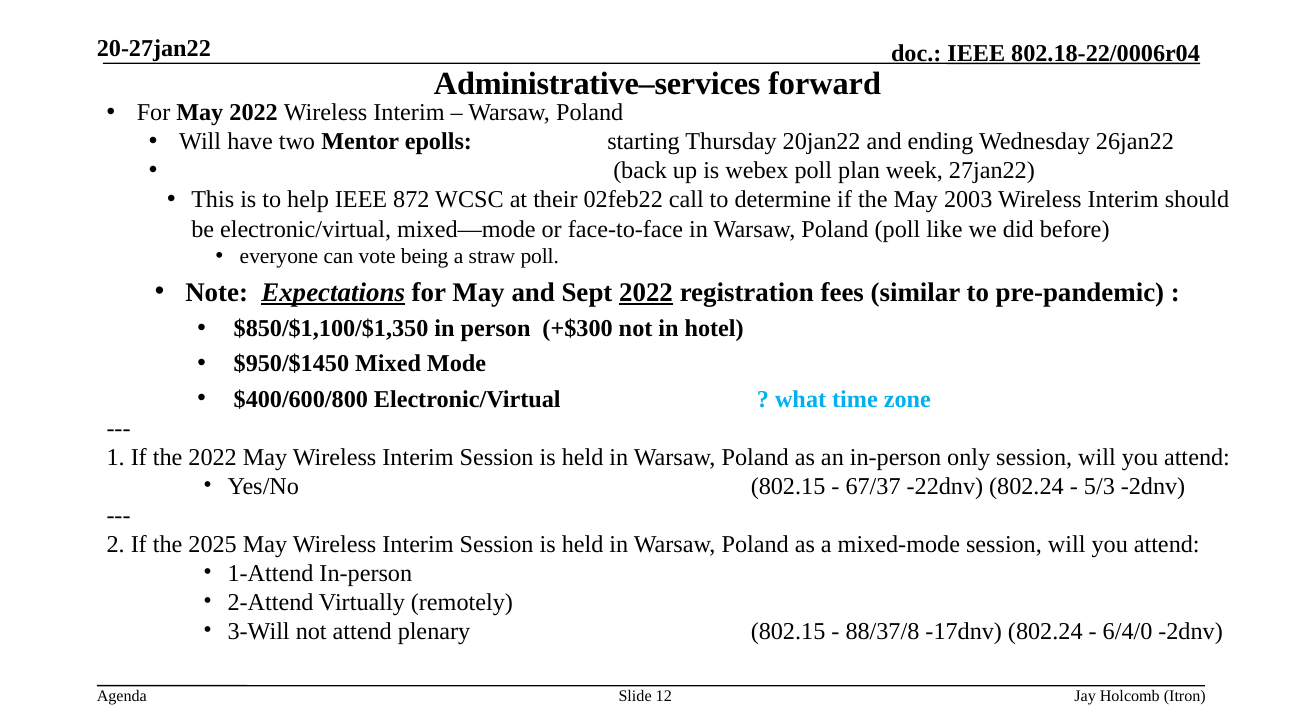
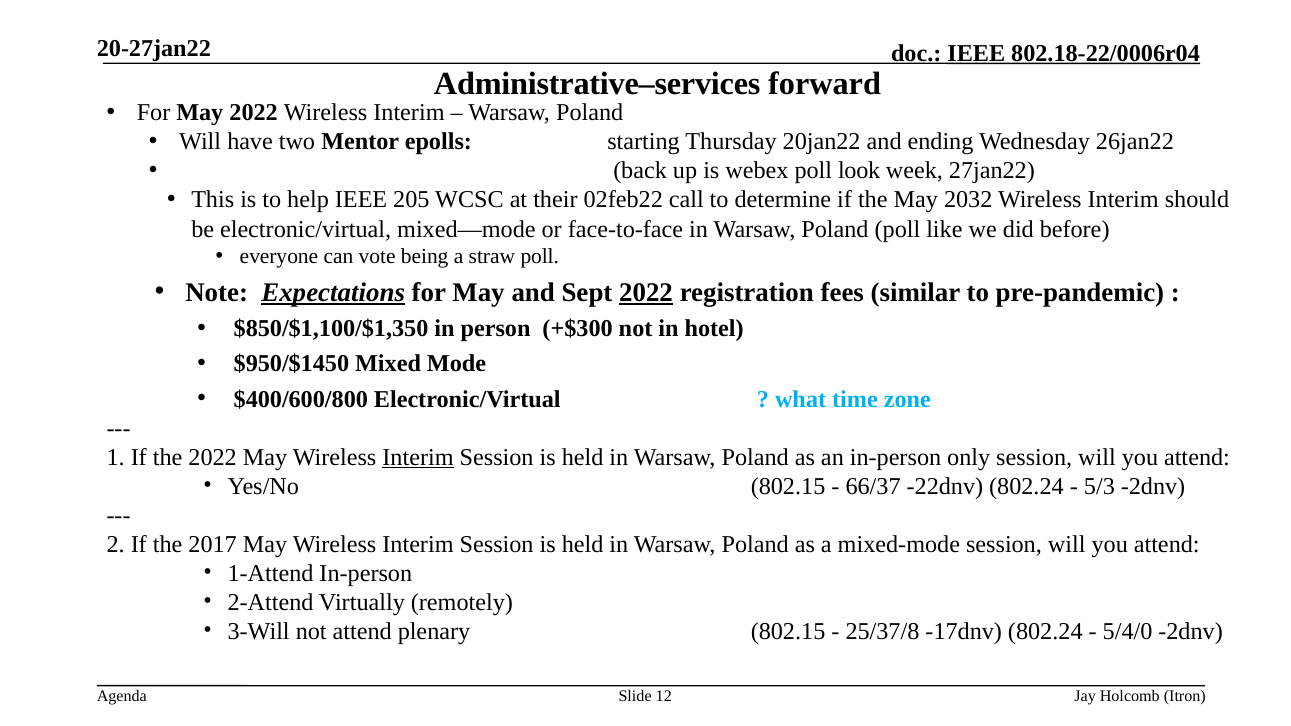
plan: plan -> look
872: 872 -> 205
2003: 2003 -> 2032
Interim at (418, 457) underline: none -> present
67/37: 67/37 -> 66/37
2025: 2025 -> 2017
88/37/8: 88/37/8 -> 25/37/8
6/4/0: 6/4/0 -> 5/4/0
